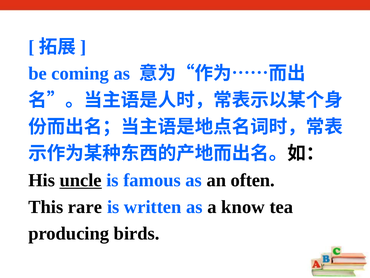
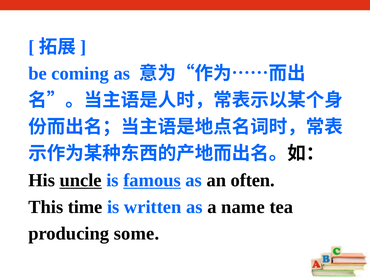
famous underline: none -> present
rare: rare -> time
know: know -> name
birds: birds -> some
